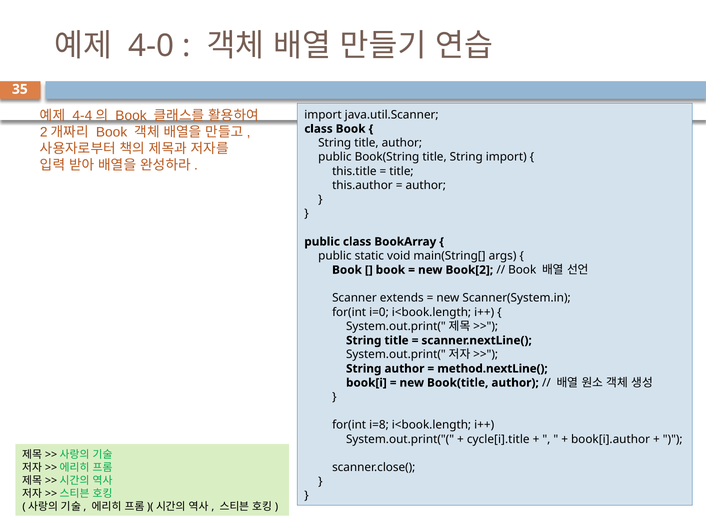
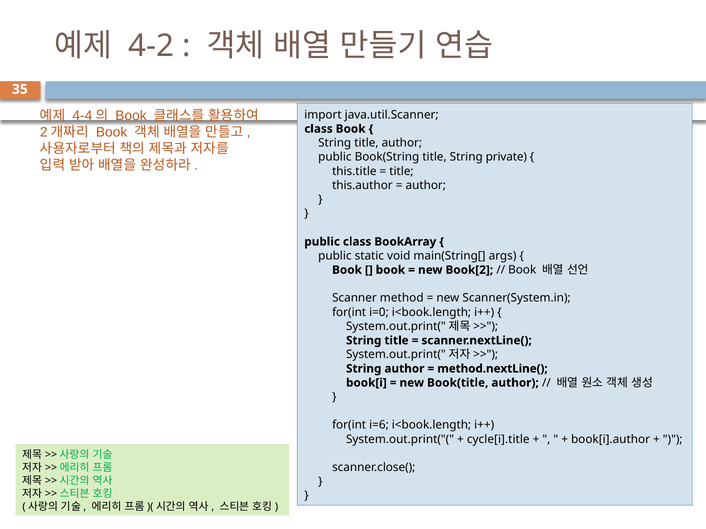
4-0: 4-0 -> 4-2
String import: import -> private
extends: extends -> method
i=8: i=8 -> i=6
